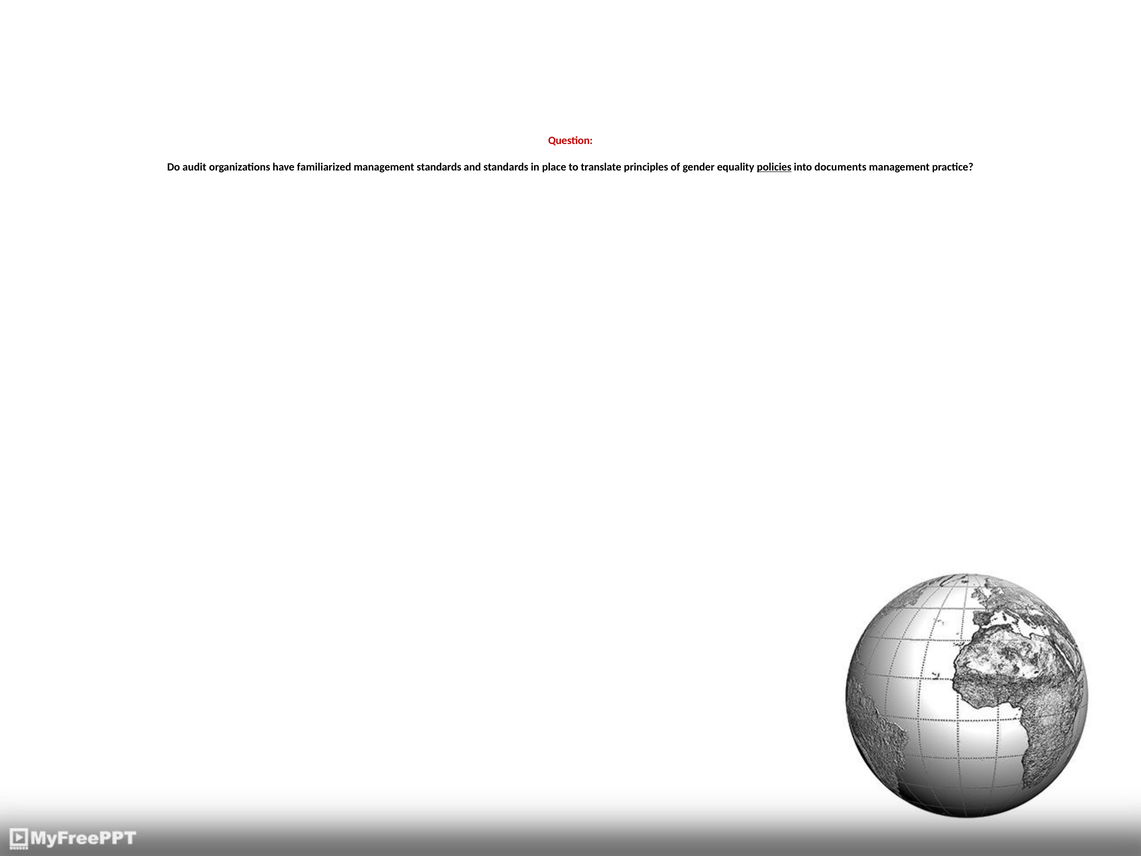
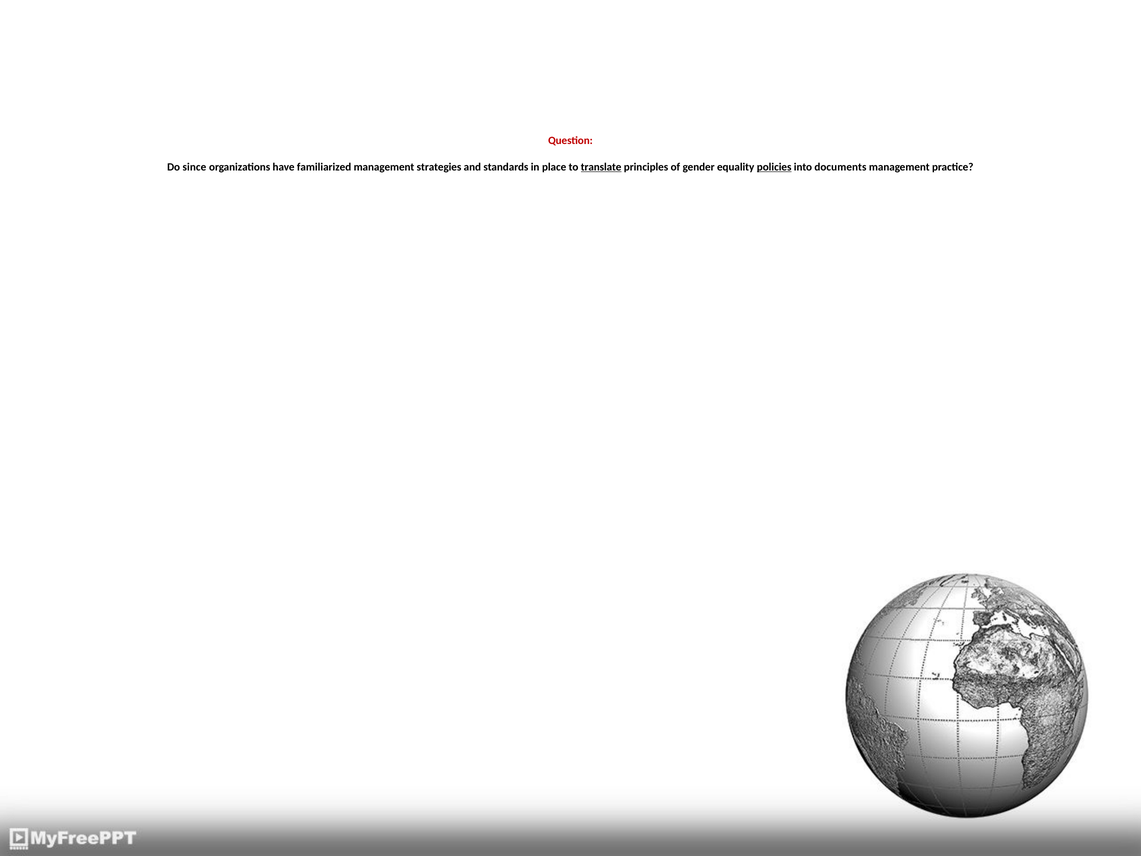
audit: audit -> since
management standards: standards -> strategies
translate underline: none -> present
